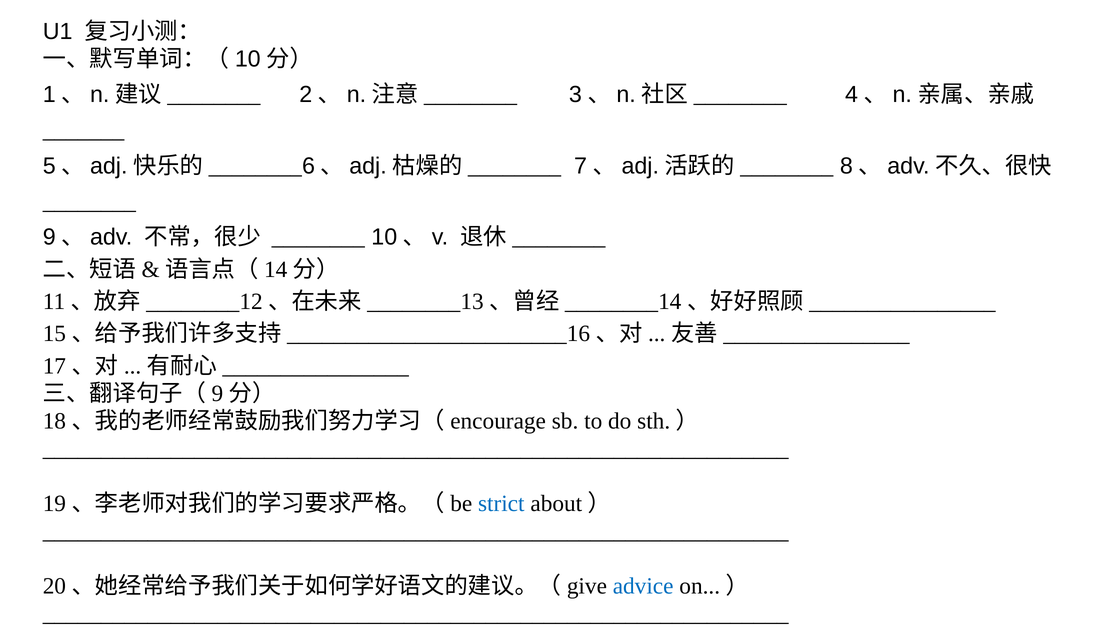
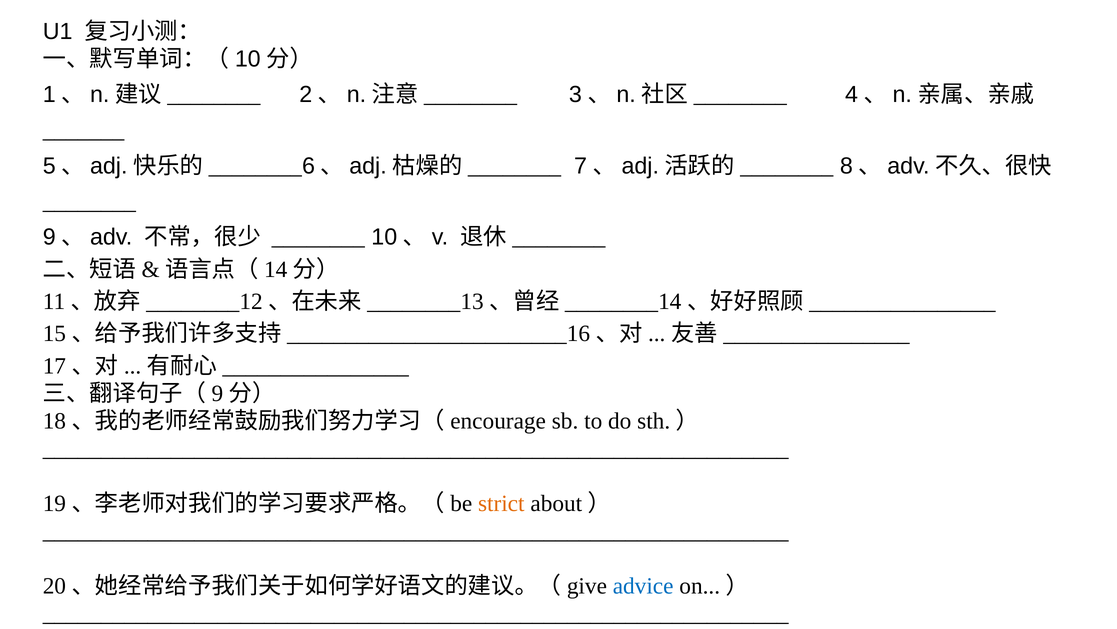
strict colour: blue -> orange
